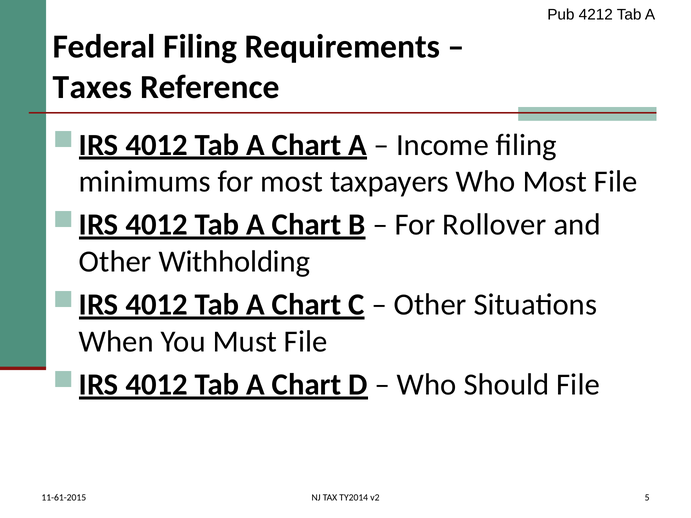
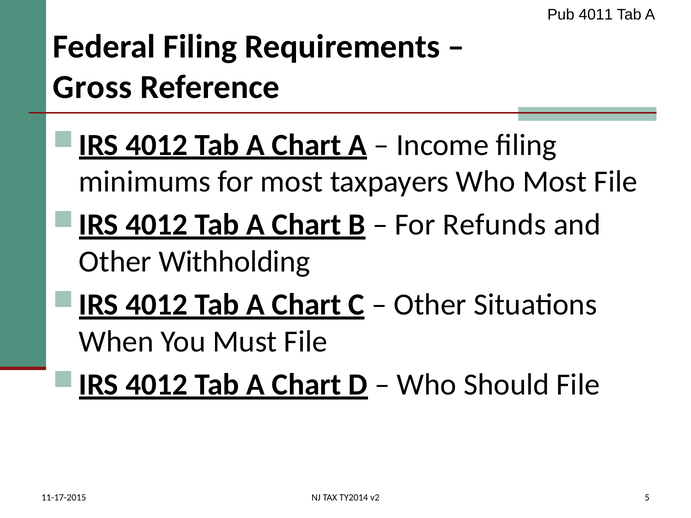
4212: 4212 -> 4011
Taxes: Taxes -> Gross
Rollover: Rollover -> Refunds
11-61-2015: 11-61-2015 -> 11-17-2015
